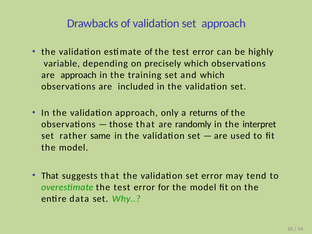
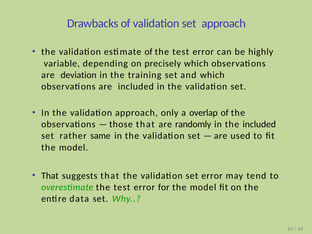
are approach: approach -> deviation
returns: returns -> overlap
the interpret: interpret -> included
